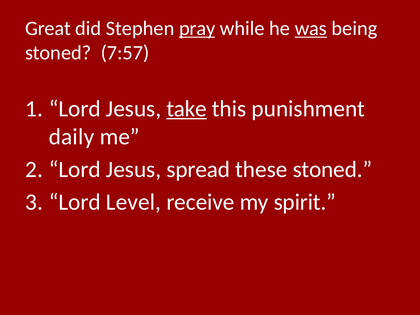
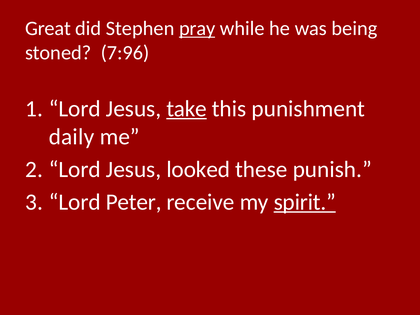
was underline: present -> none
7:57: 7:57 -> 7:96
spread: spread -> looked
these stoned: stoned -> punish
Level: Level -> Peter
spirit underline: none -> present
